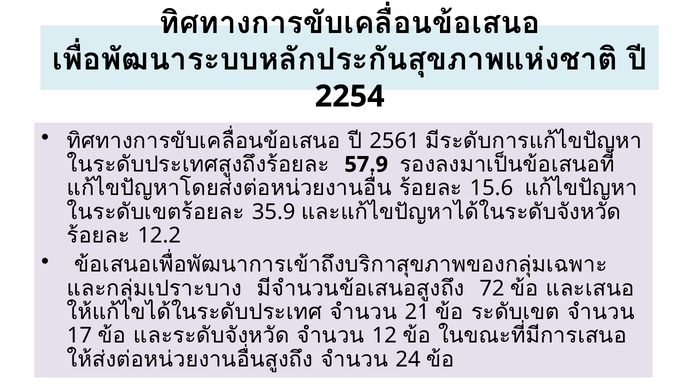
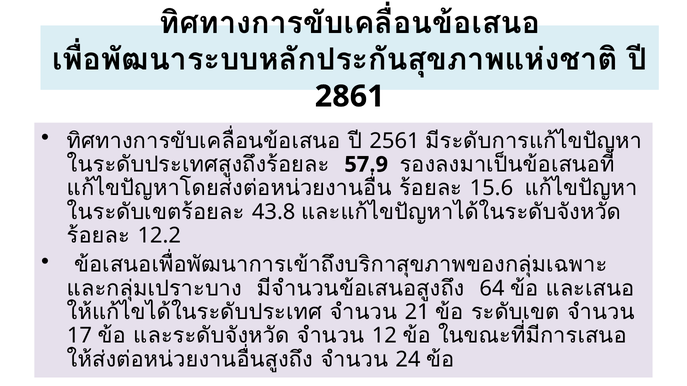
2254: 2254 -> 2861
35.9: 35.9 -> 43.8
72: 72 -> 64
